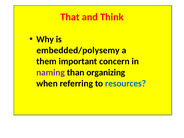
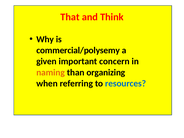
embedded/polysemy: embedded/polysemy -> commercial/polysemy
them: them -> given
naming colour: purple -> orange
